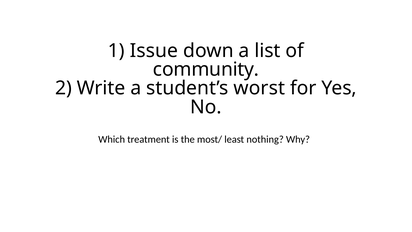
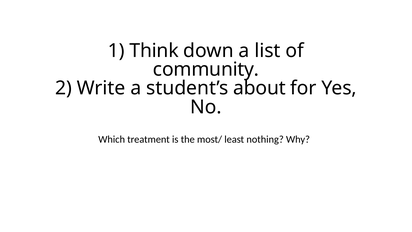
Issue: Issue -> Think
worst: worst -> about
